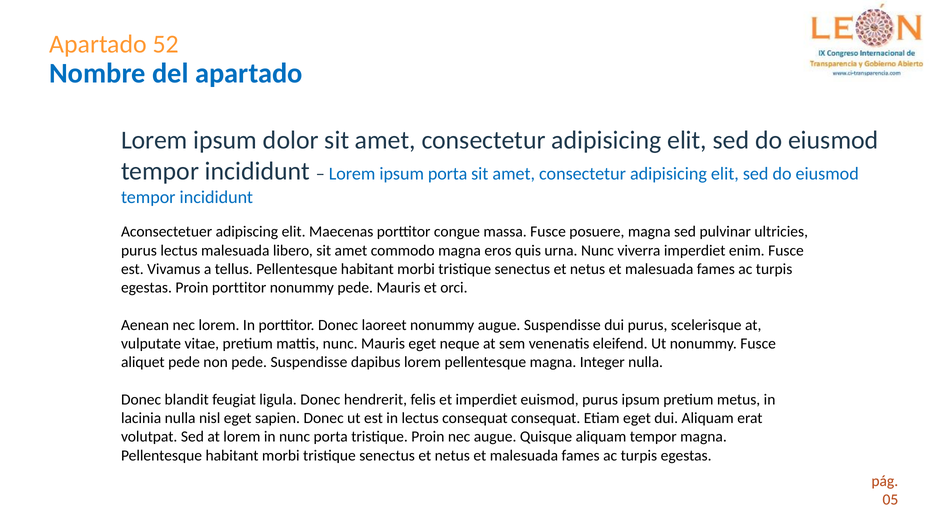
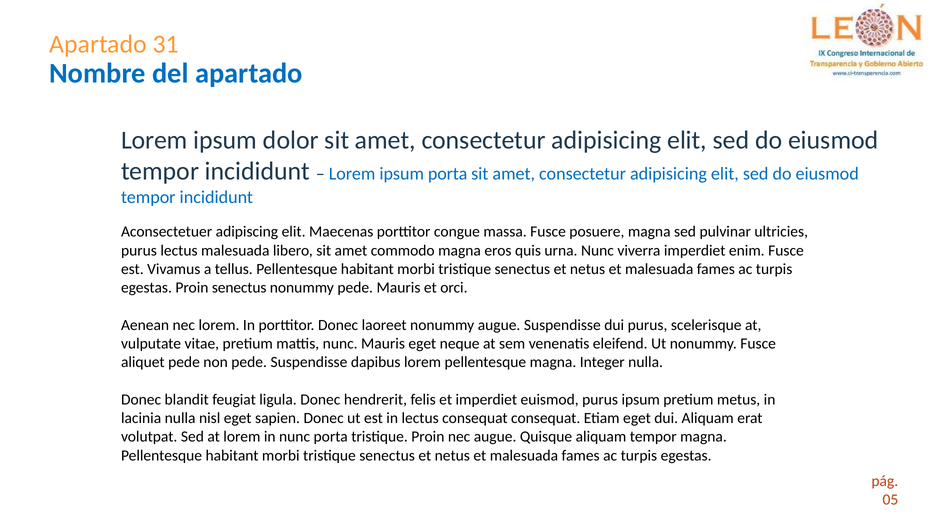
52: 52 -> 31
Proin porttitor: porttitor -> senectus
